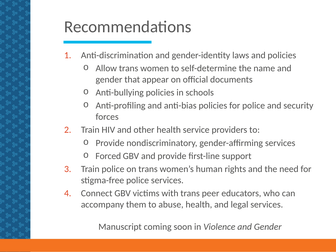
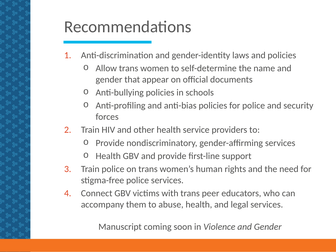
Forced at (108, 156): Forced -> Health
